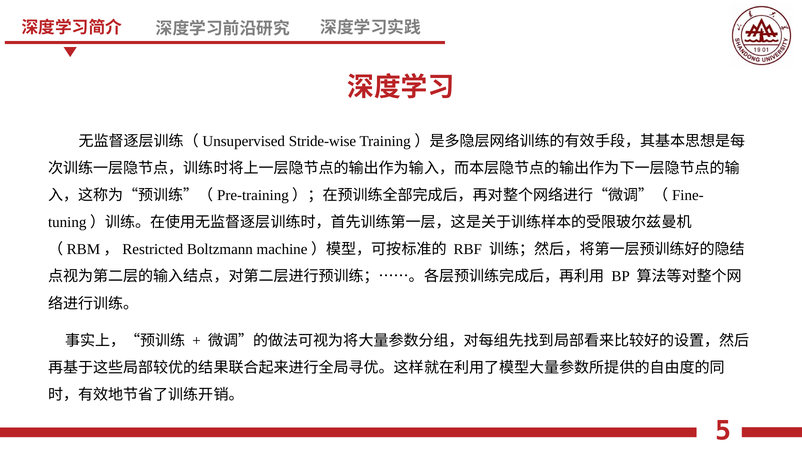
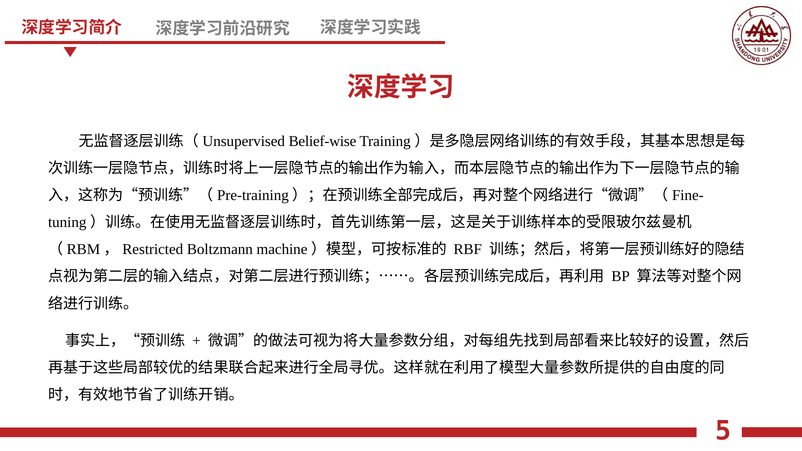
Stride-wise: Stride-wise -> Belief-wise
